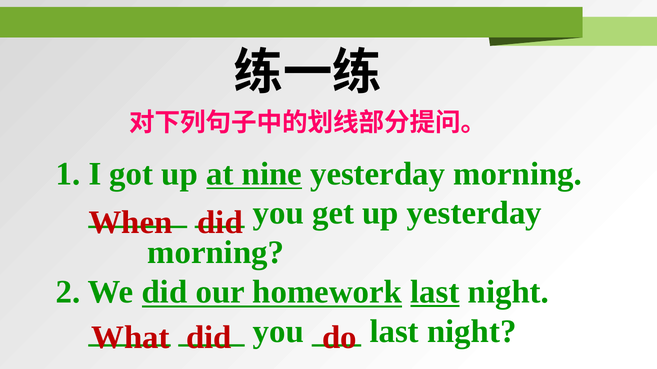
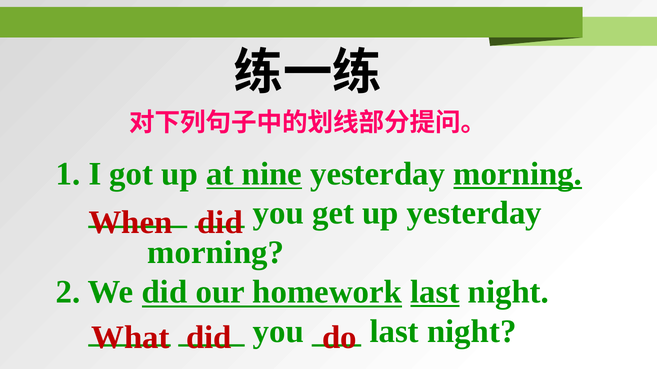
morning at (518, 174) underline: none -> present
